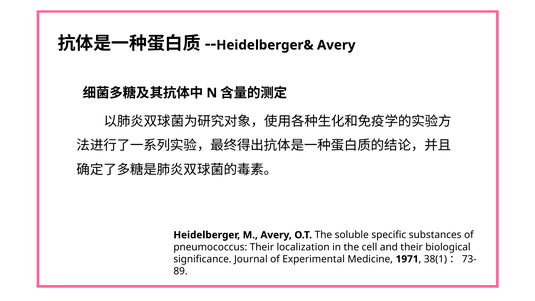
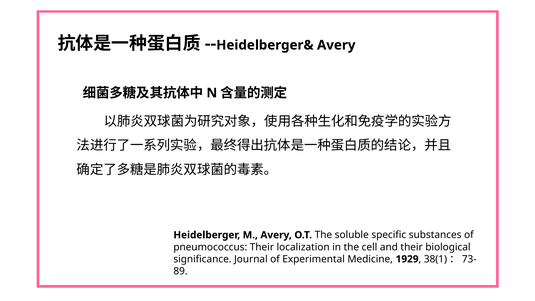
1971: 1971 -> 1929
